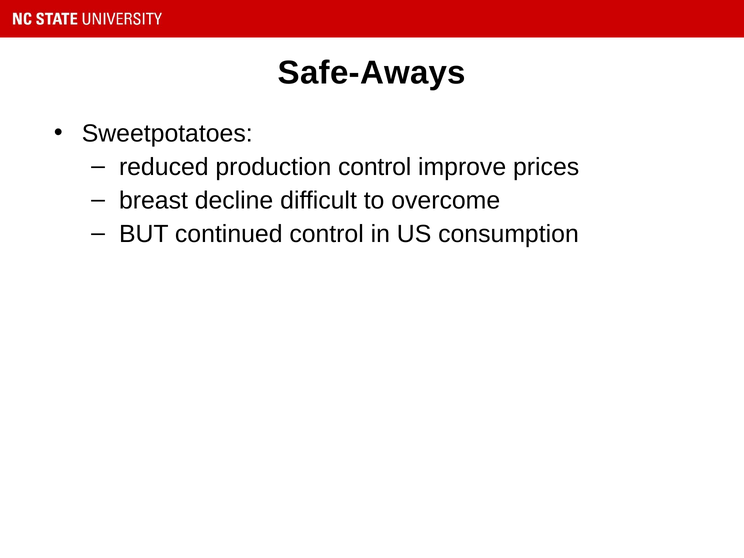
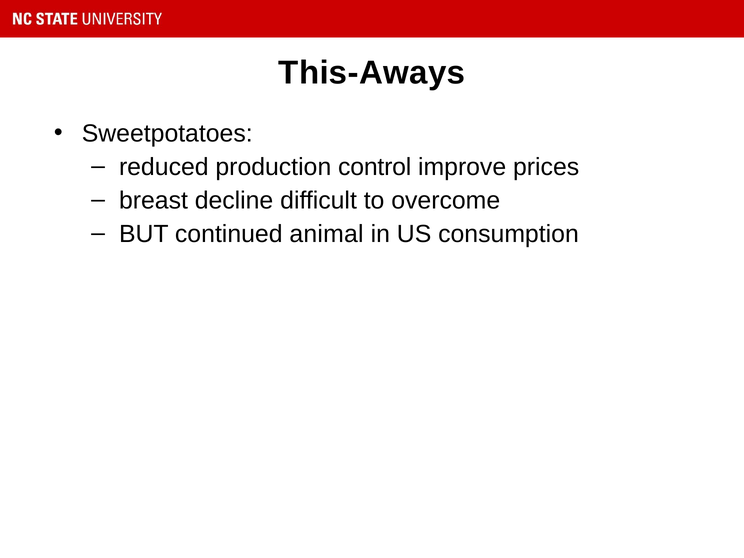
Safe-Aways: Safe-Aways -> This-Aways
continued control: control -> animal
